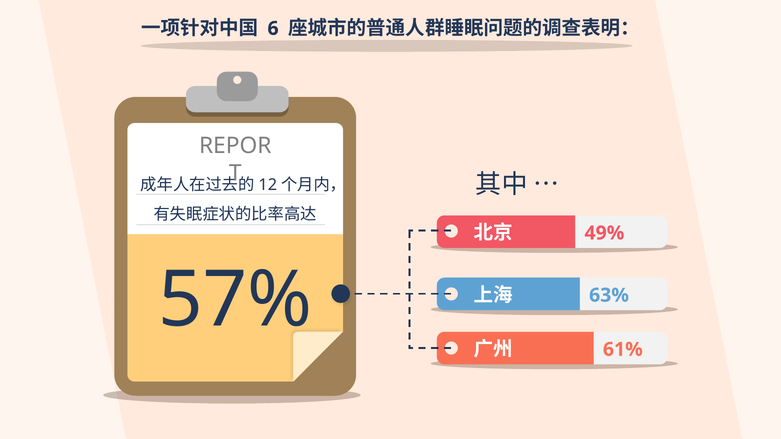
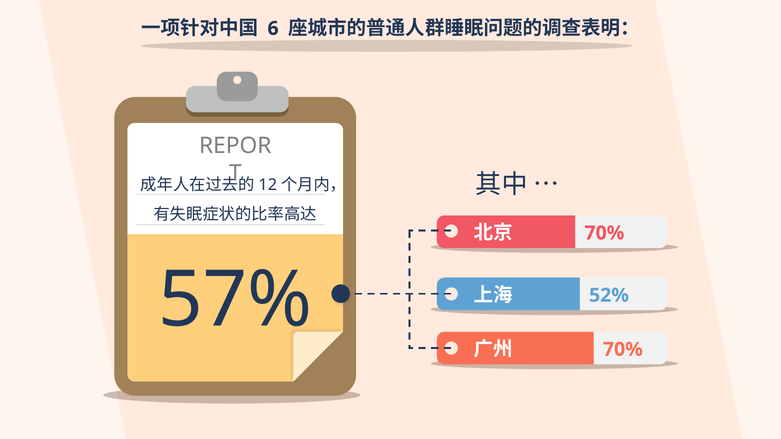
49% at (604, 233): 49% -> 70%
63%: 63% -> 52%
61% at (623, 350): 61% -> 70%
